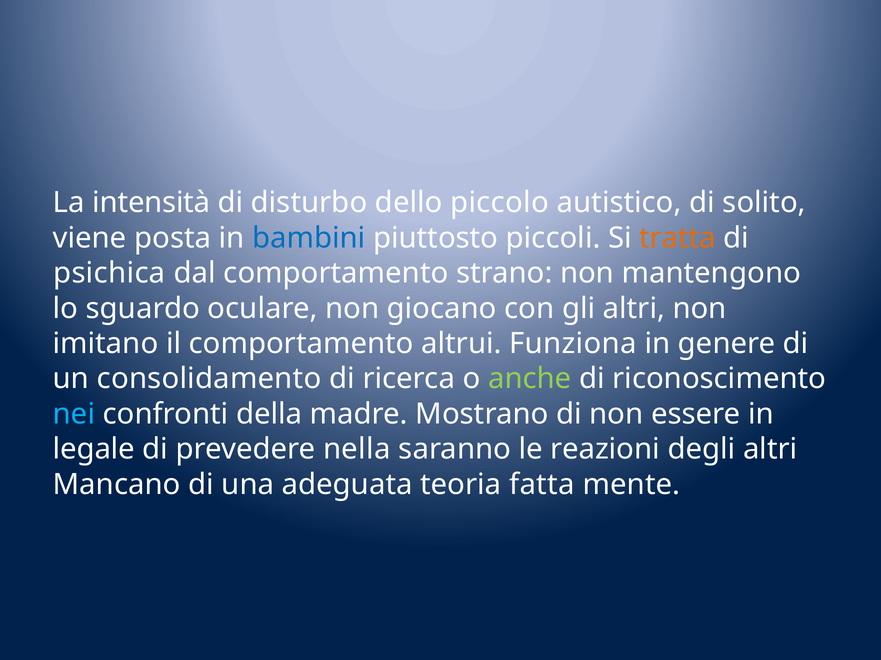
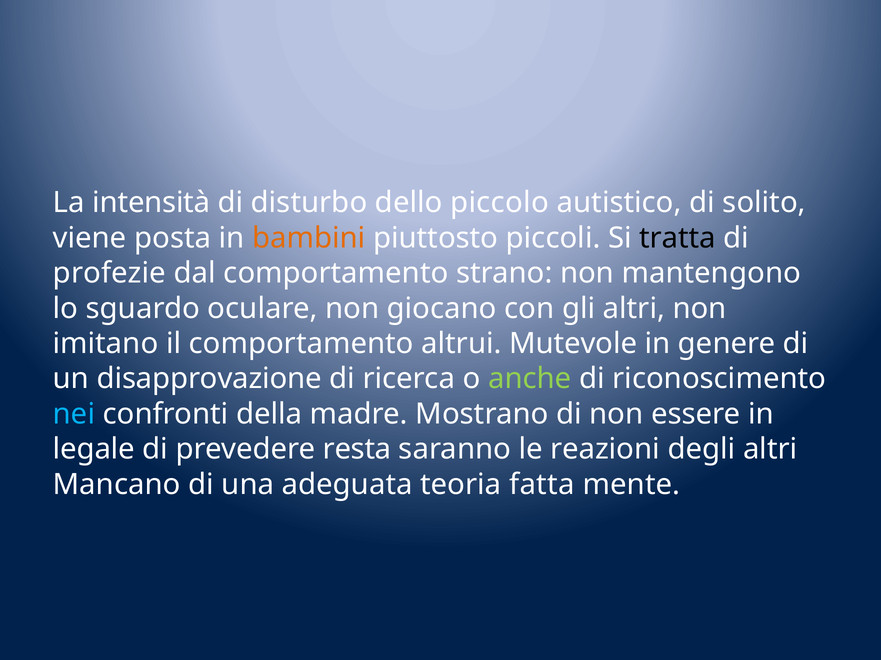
bambini colour: blue -> orange
tratta colour: orange -> black
psichica: psichica -> profezie
Funziona: Funziona -> Mutevole
consolidamento: consolidamento -> disapprovazione
nella: nella -> resta
